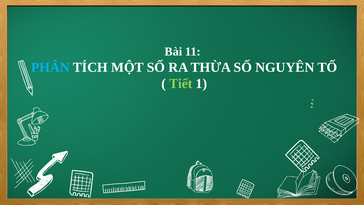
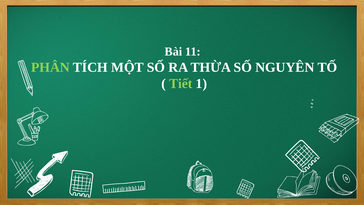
PHÂN colour: light blue -> light green
